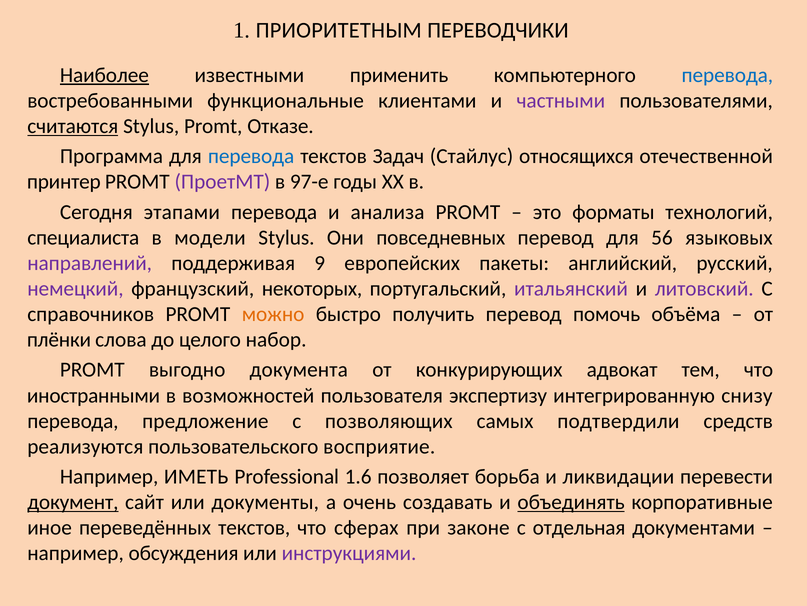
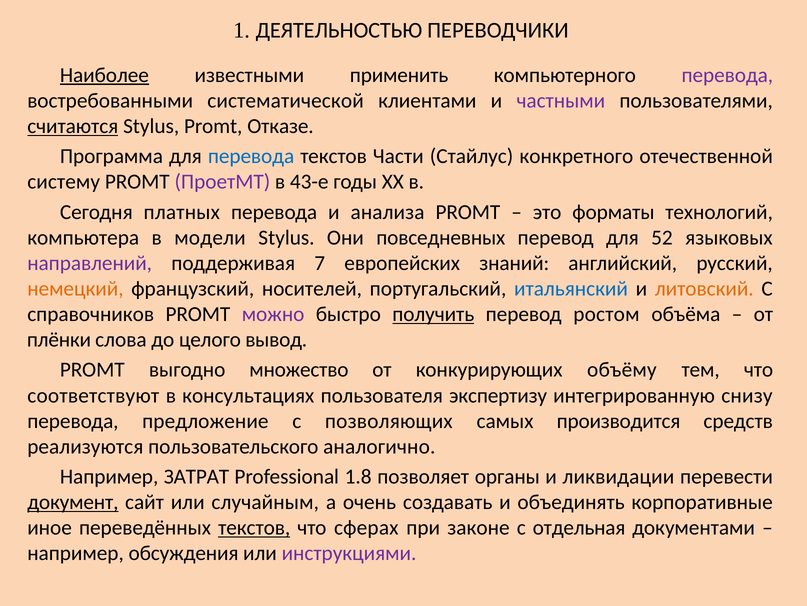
ПРИОРИТЕТНЫМ: ПРИОРИТЕТНЫМ -> ДЕЯТЕЛЬНОСТЬЮ
перевода at (727, 75) colour: blue -> purple
функциональные: функциональные -> систематической
Задач: Задач -> Части
относящихся: относящихся -> конкретного
принтер: принтер -> систему
97-е: 97-е -> 43-е
этапами: этапами -> платных
специалиста: специалиста -> компьютера
56: 56 -> 52
9: 9 -> 7
пакеты: пакеты -> знаний
немецкий colour: purple -> orange
некоторых: некоторых -> носителей
итальянский colour: purple -> blue
литовский colour: purple -> orange
можно colour: orange -> purple
получить underline: none -> present
помочь: помочь -> ростом
набор: набор -> вывод
документа: документа -> множество
адвокат: адвокат -> объёму
иностранными: иностранными -> соответствуют
возможностей: возможностей -> консультациях
подтвердили: подтвердили -> производится
восприятие: восприятие -> аналогично
ИМЕТЬ: ИМЕТЬ -> ЗАТРАТ
1.6: 1.6 -> 1.8
борьба: борьба -> органы
документы: документы -> случайным
объединять underline: present -> none
текстов at (254, 527) underline: none -> present
